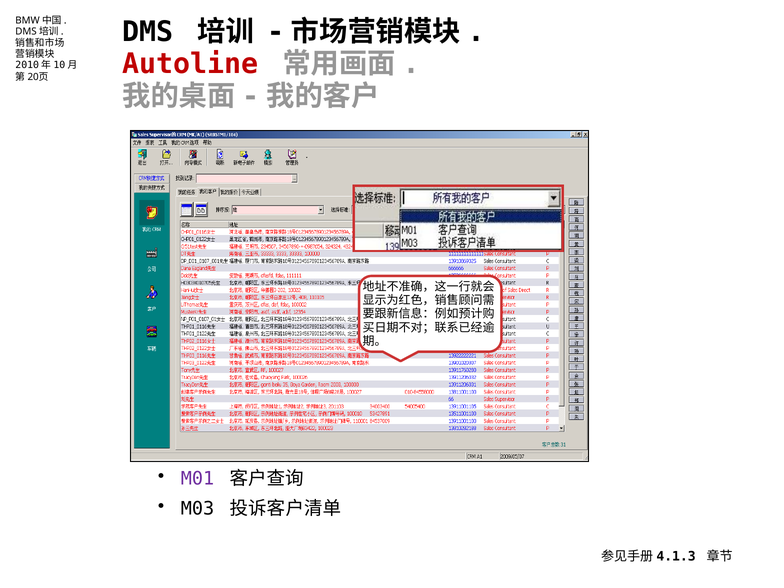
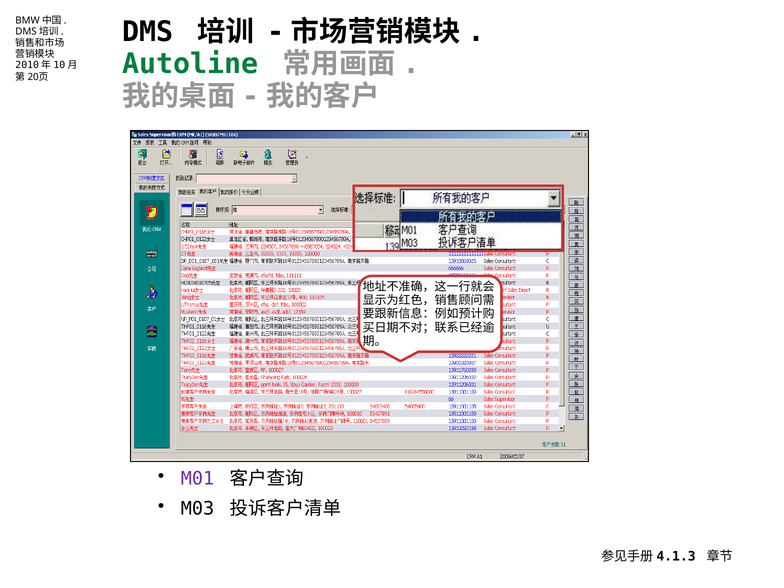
Autoline colour: red -> green
